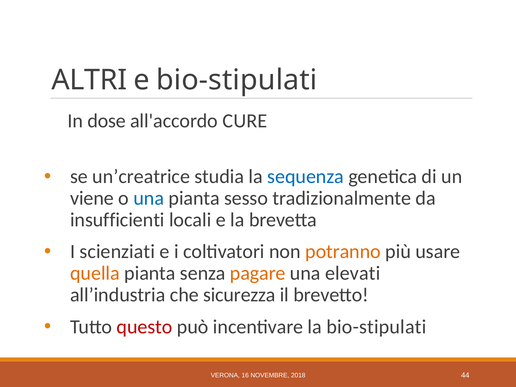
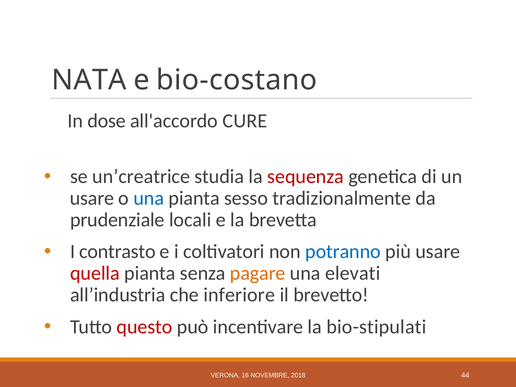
ALTRI: ALTRI -> NATA
e bio-stipulati: bio-stipulati -> bio-costano
sequenza colour: blue -> red
viene at (92, 198): viene -> usare
insufficienti: insufficienti -> prudenziale
scienziati: scienziati -> contrasto
potranno colour: orange -> blue
quella colour: orange -> red
sicurezza: sicurezza -> inferiore
